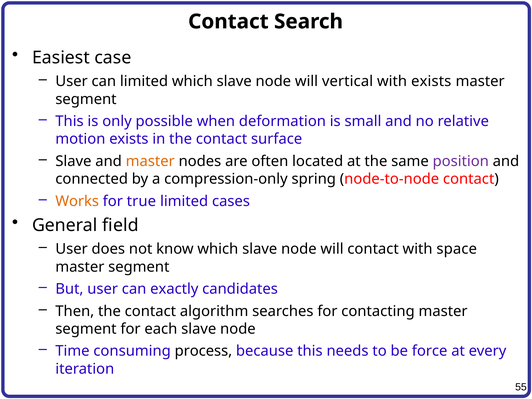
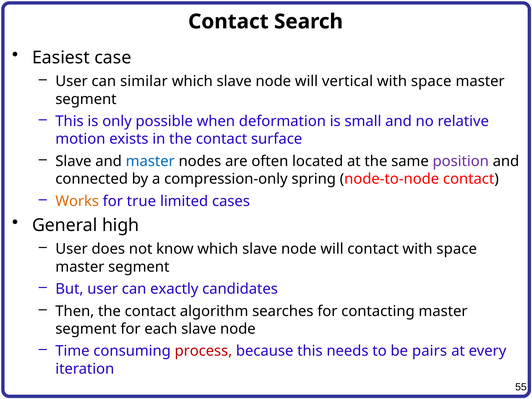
can limited: limited -> similar
exists at (431, 81): exists -> space
master at (150, 161) colour: orange -> blue
field: field -> high
process colour: black -> red
force: force -> pairs
